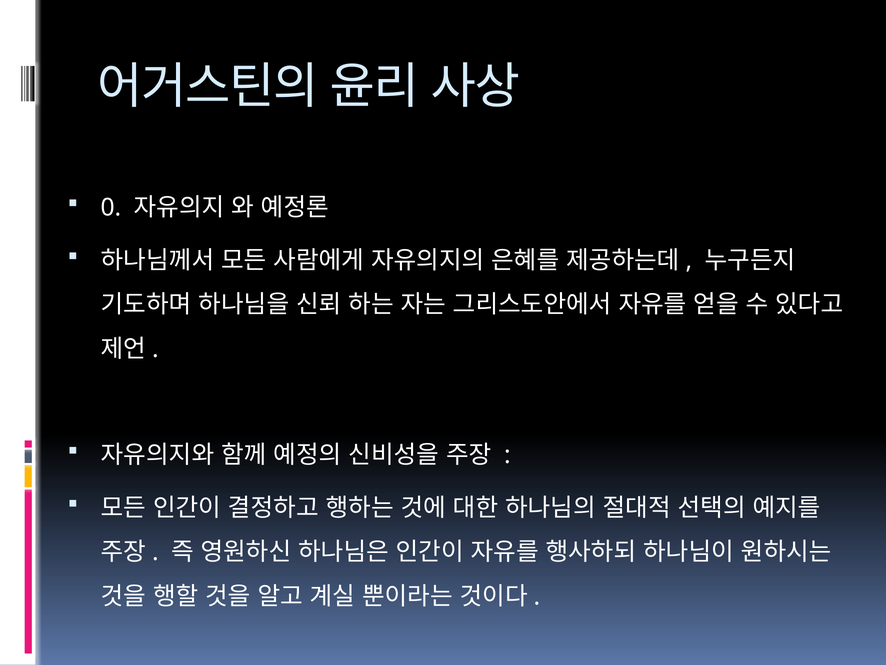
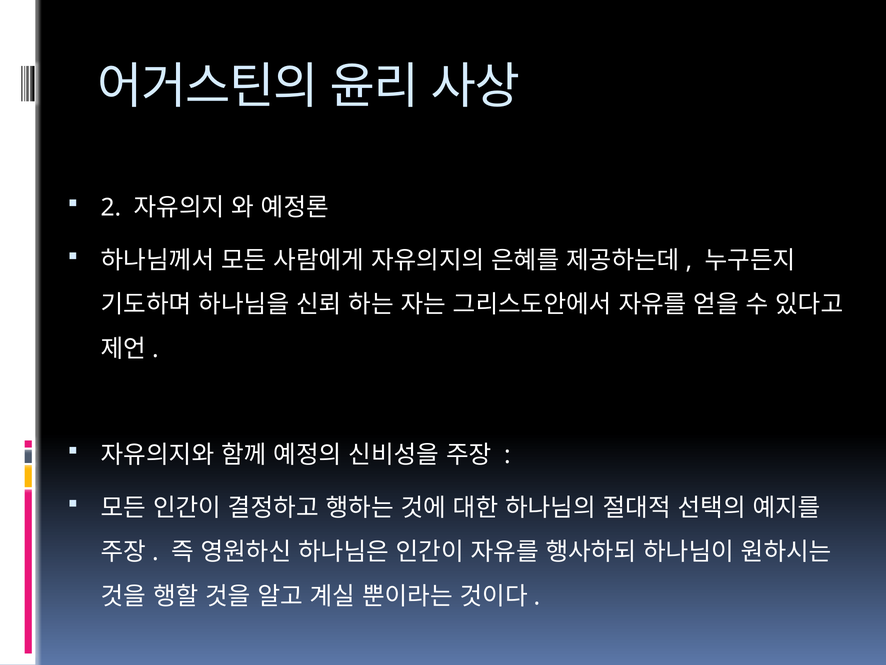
0: 0 -> 2
